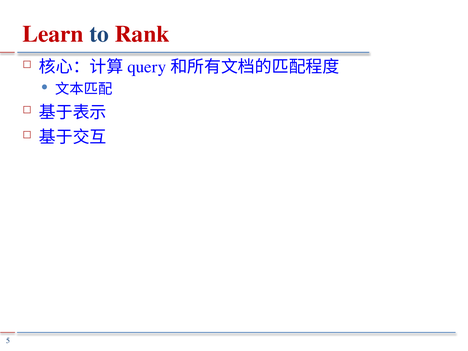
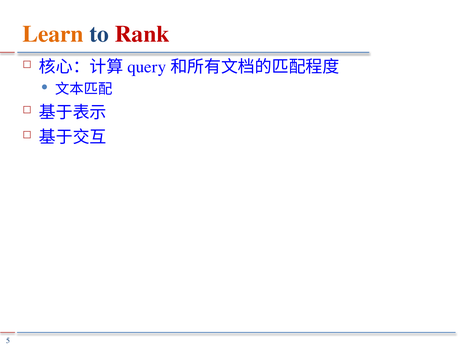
Learn colour: red -> orange
